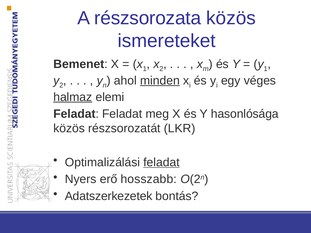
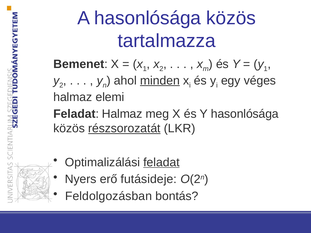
A részsorozata: részsorozata -> hasonlósága
ismereteket: ismereteket -> tartalmazza
halmaz at (73, 97) underline: present -> none
Feladat Feladat: Feladat -> Halmaz
részsorozatát underline: none -> present
hosszabb: hosszabb -> futásideje
Adatszerkezetek: Adatszerkezetek -> Feldolgozásban
